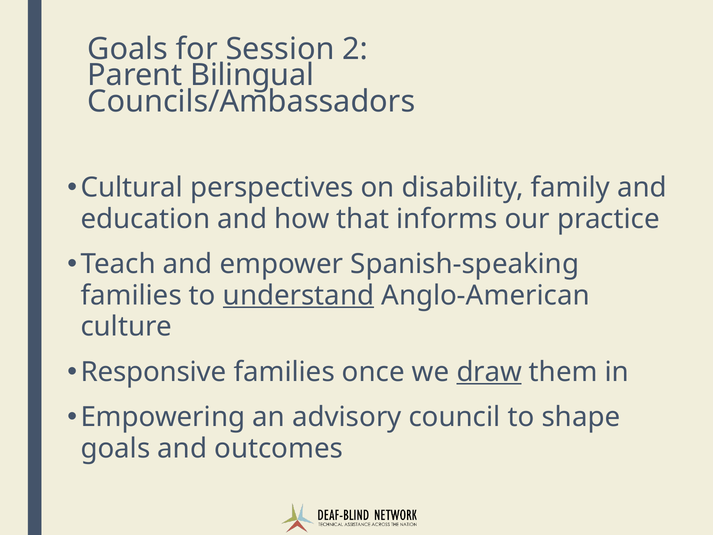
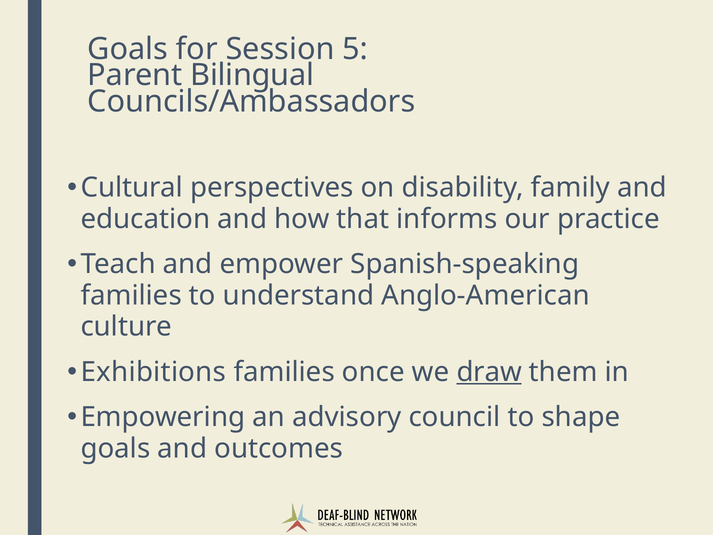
2: 2 -> 5
understand underline: present -> none
Responsive: Responsive -> Exhibitions
